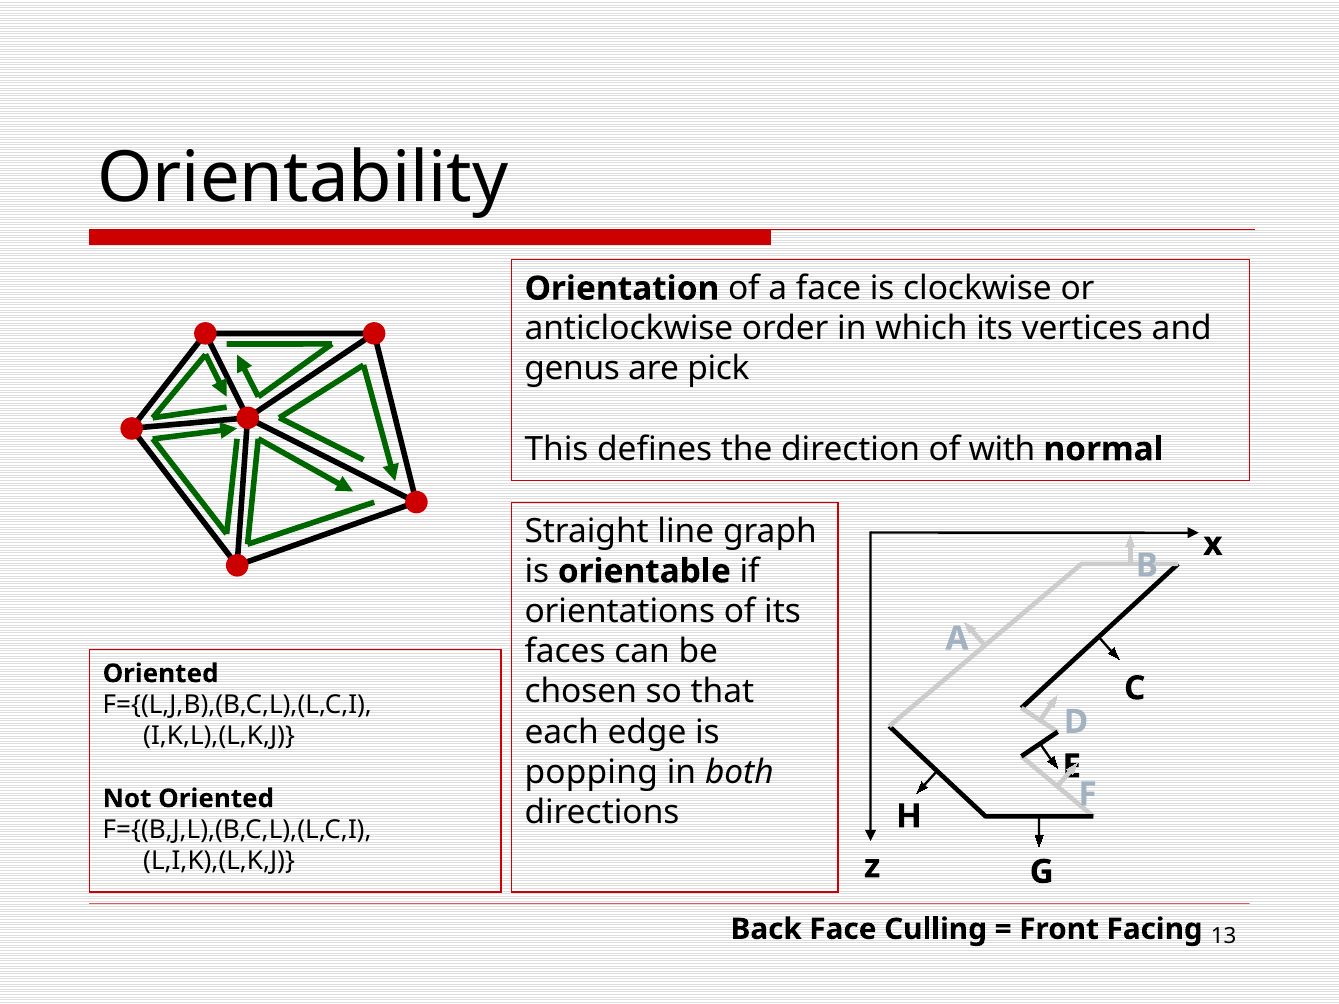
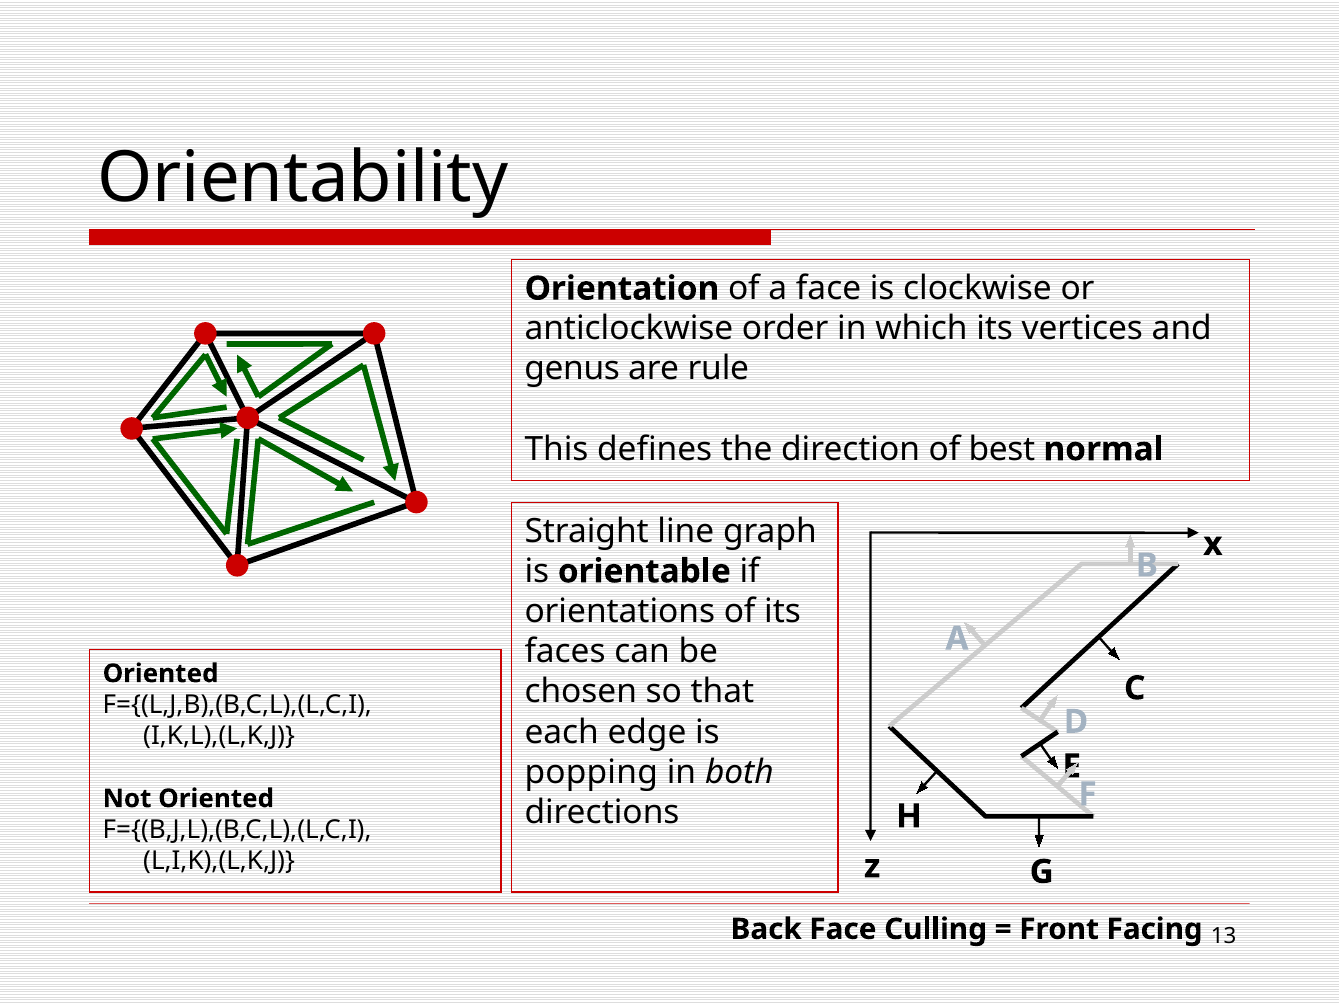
pick: pick -> rule
with: with -> best
